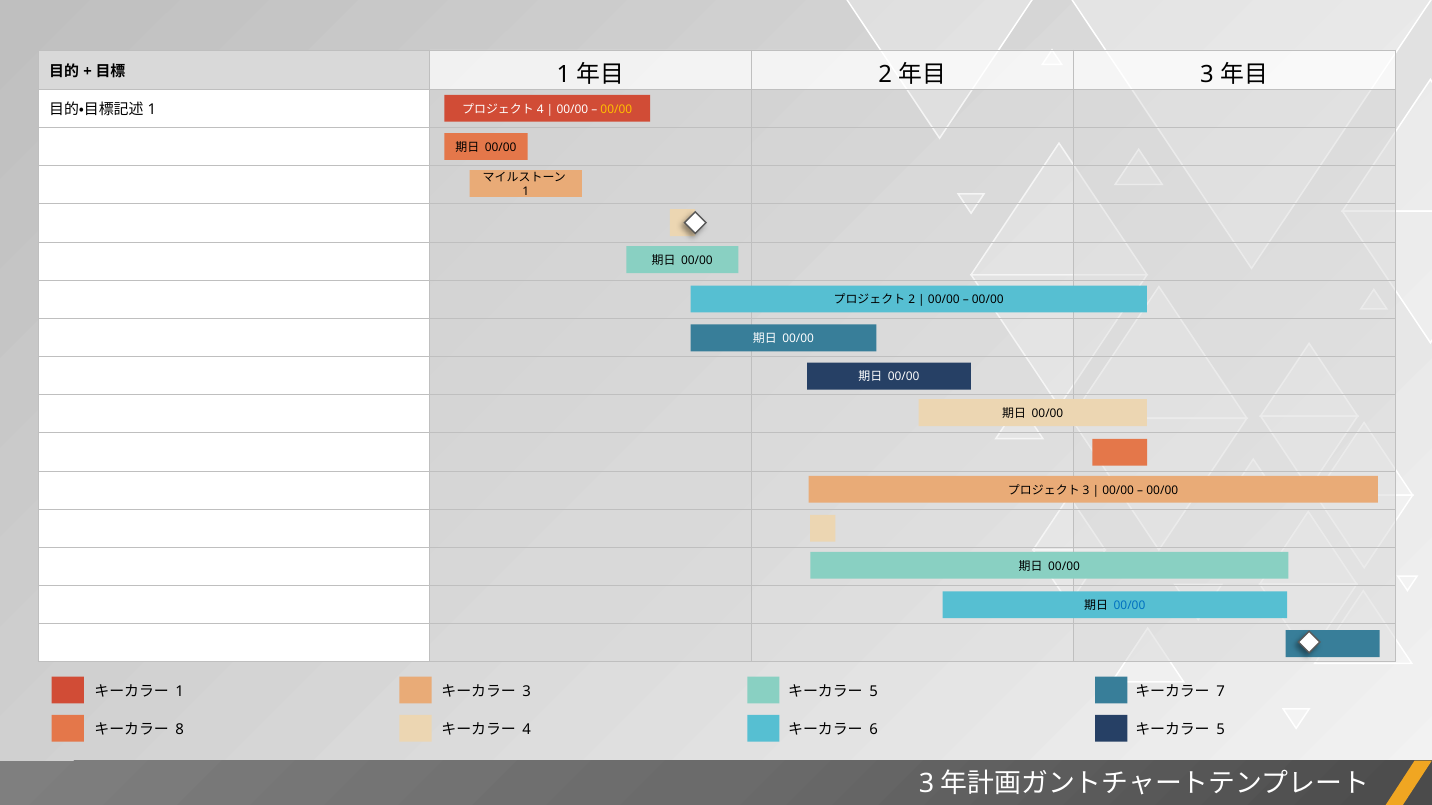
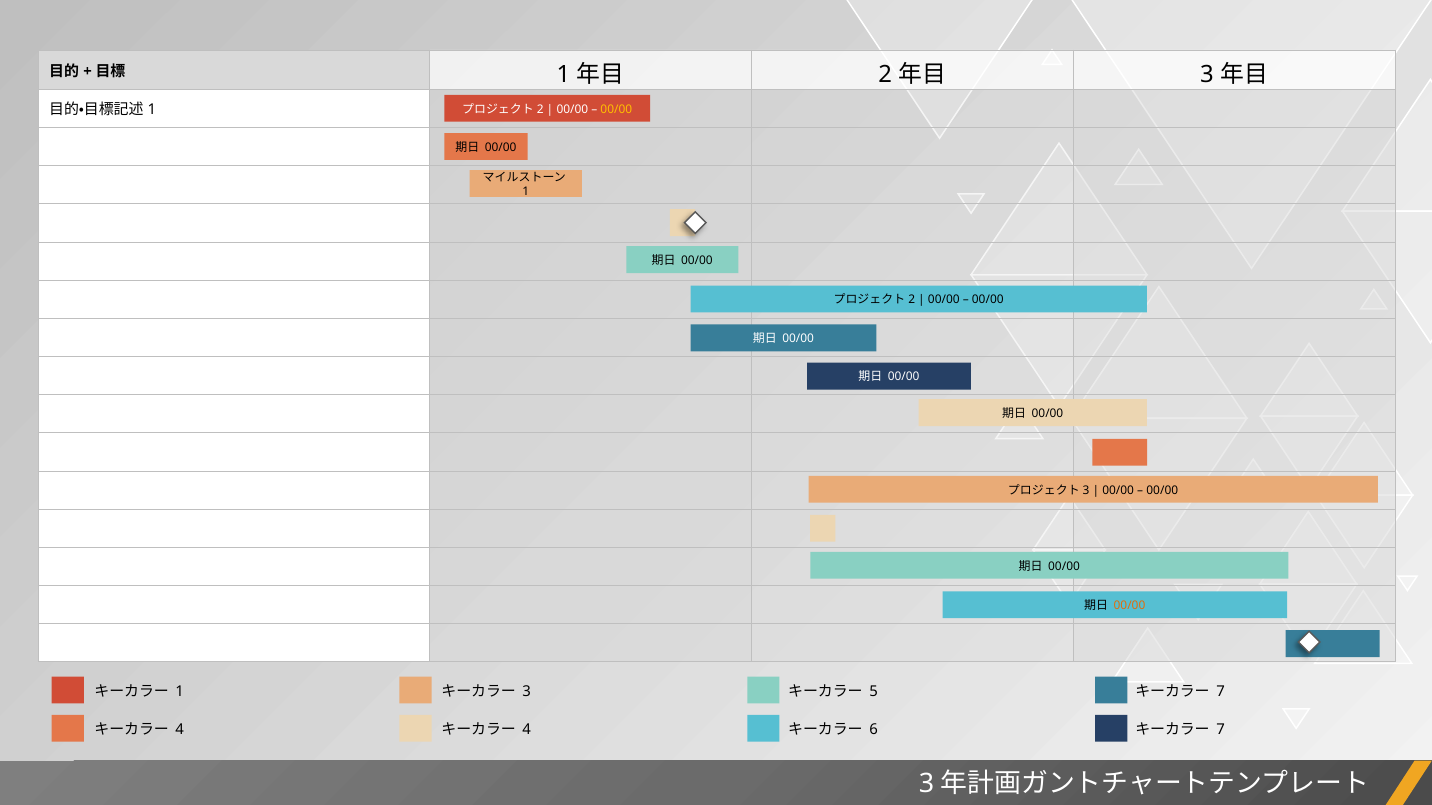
4 at (540, 109): 4 -> 2
00/00 at (1130, 606) colour: blue -> orange
5 at (1221, 730): 5 -> 7
8 at (180, 730): 8 -> 4
